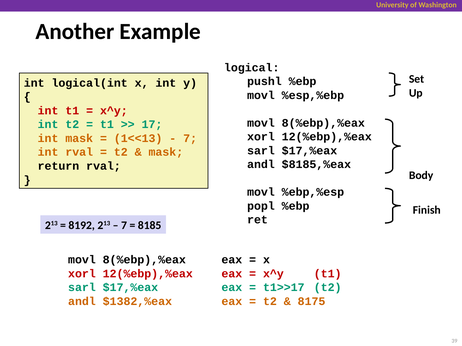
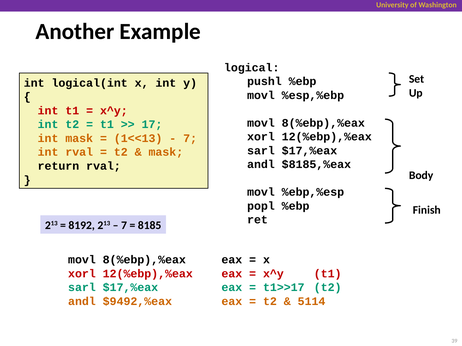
$1382,%eax: $1382,%eax -> $9492,%eax
8175: 8175 -> 5114
